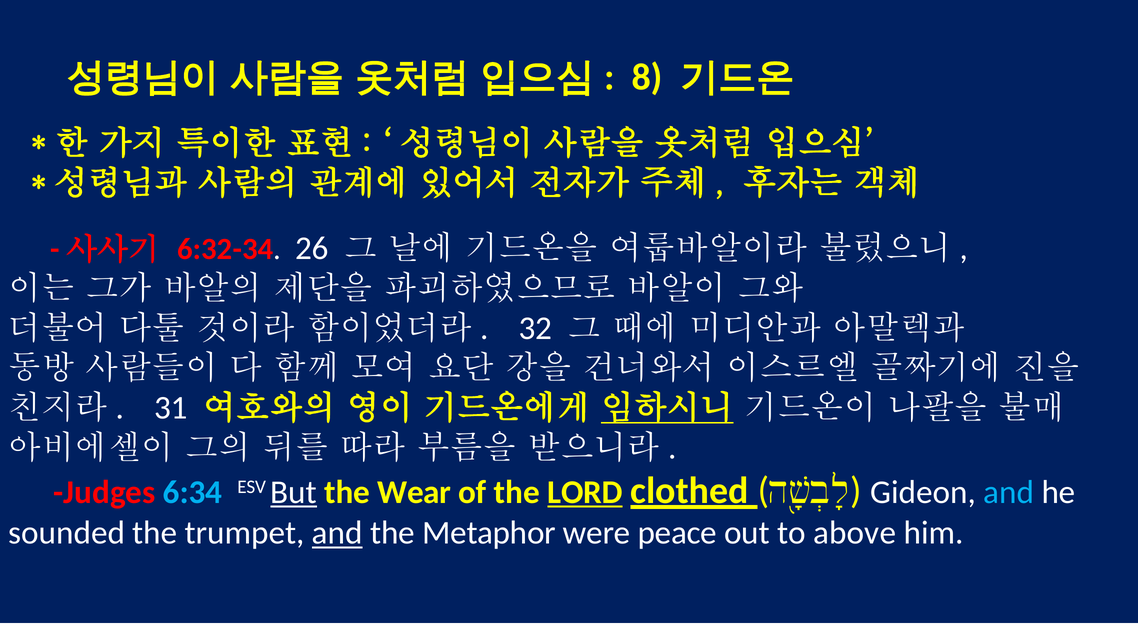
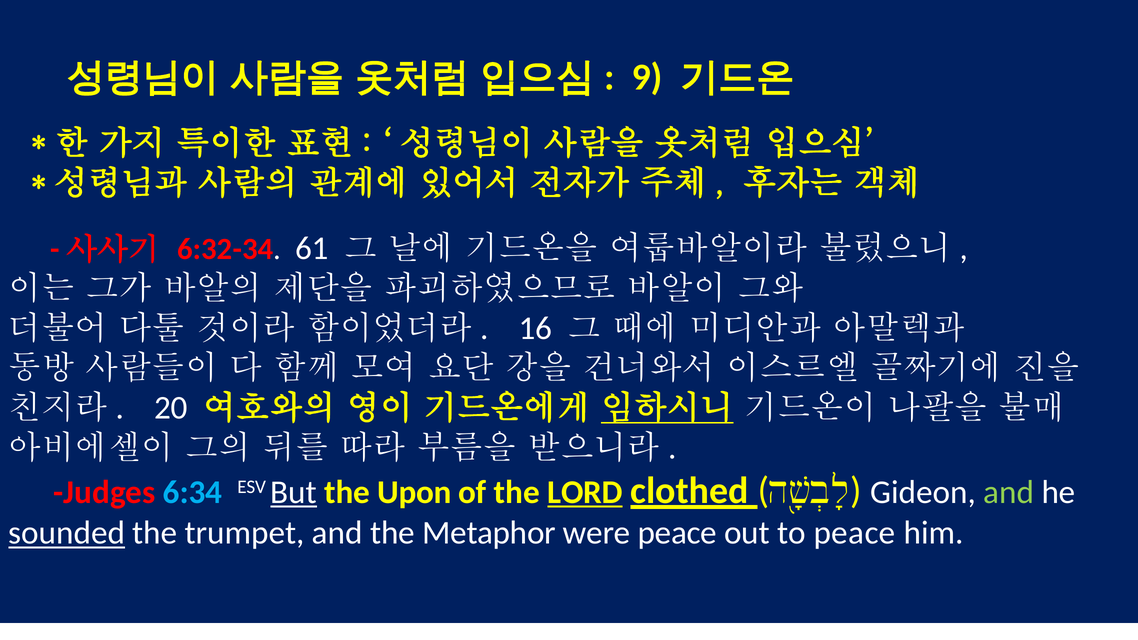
8: 8 -> 9
26: 26 -> 61
32: 32 -> 16
31: 31 -> 20
Wear: Wear -> Upon
and at (1009, 492) colour: light blue -> light green
sounded underline: none -> present
and at (337, 533) underline: present -> none
to above: above -> peace
